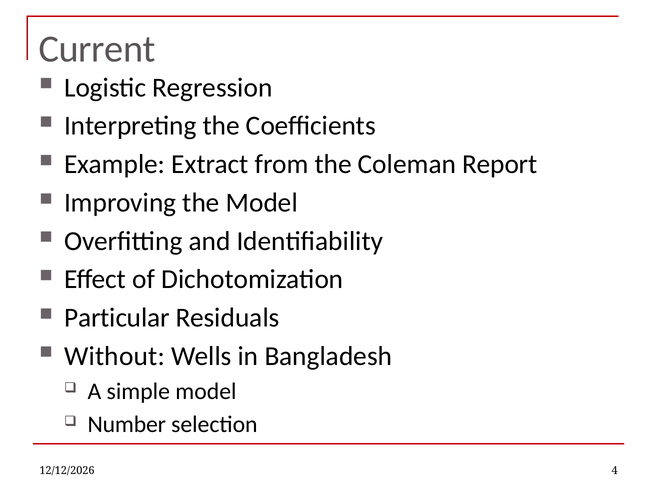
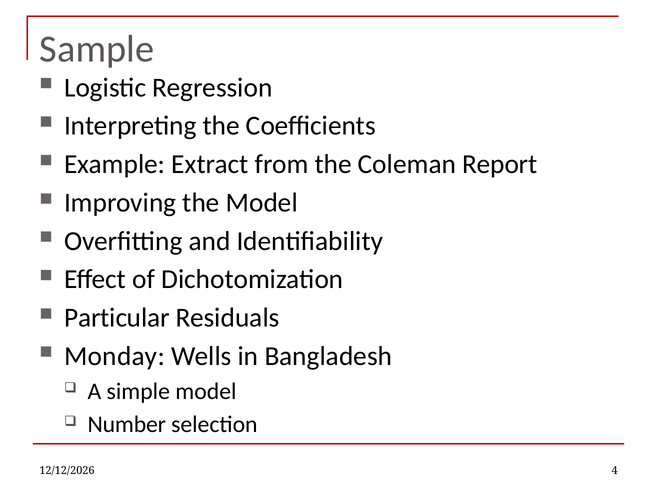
Current: Current -> Sample
Without: Without -> Monday
